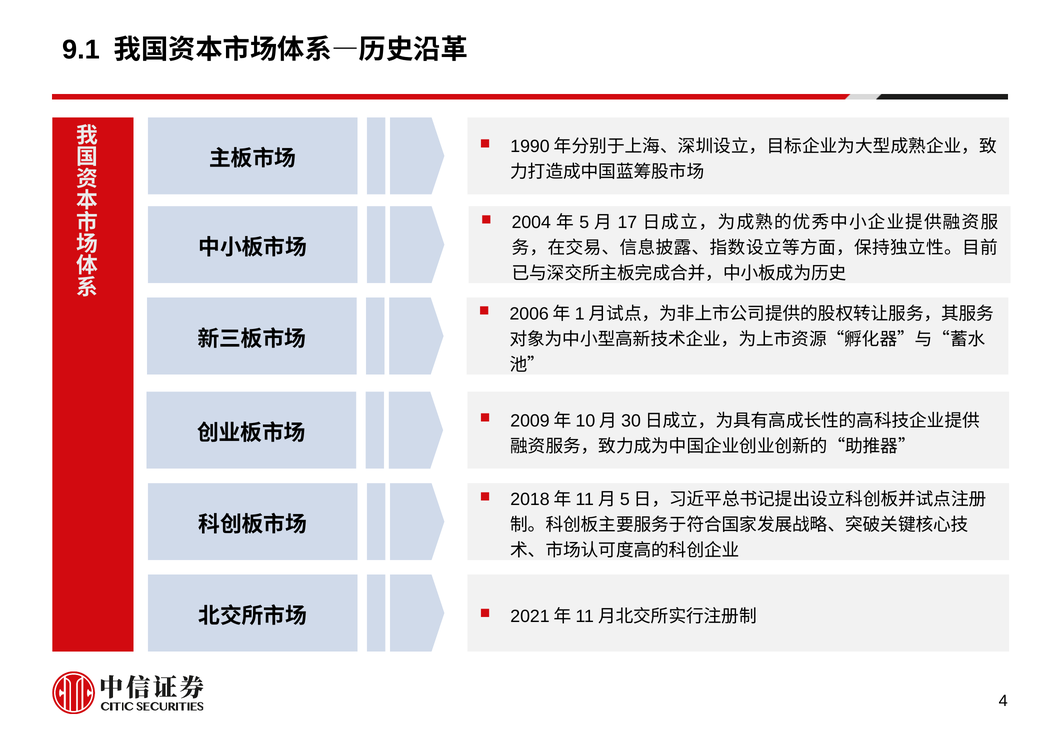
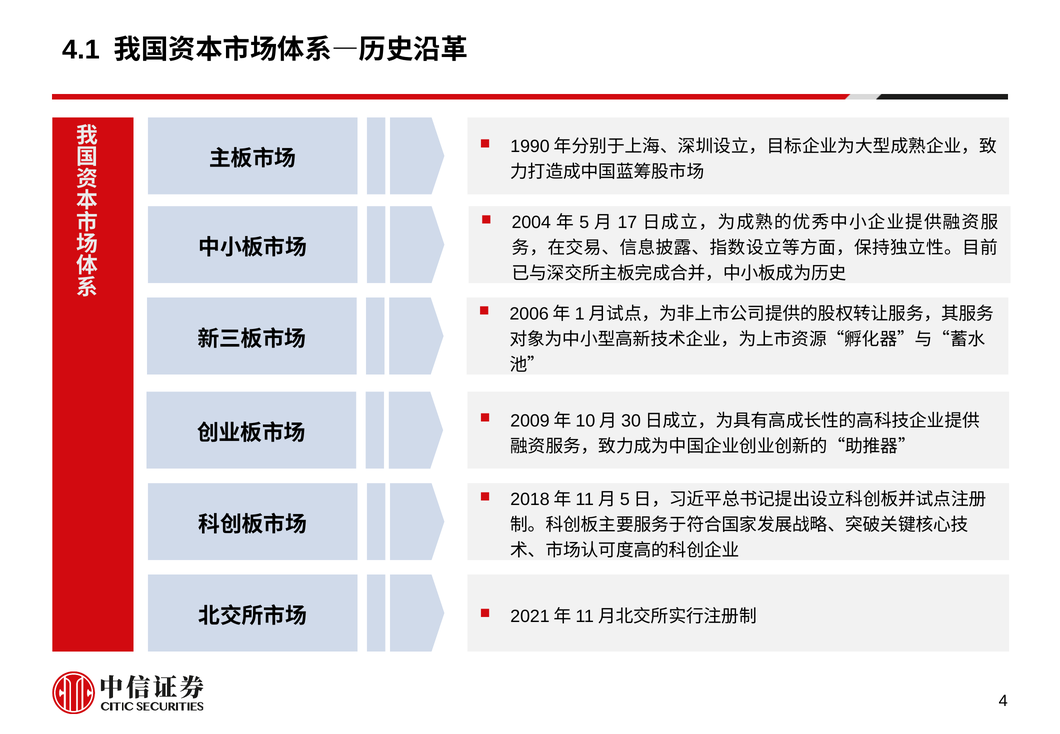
9.1: 9.1 -> 4.1
